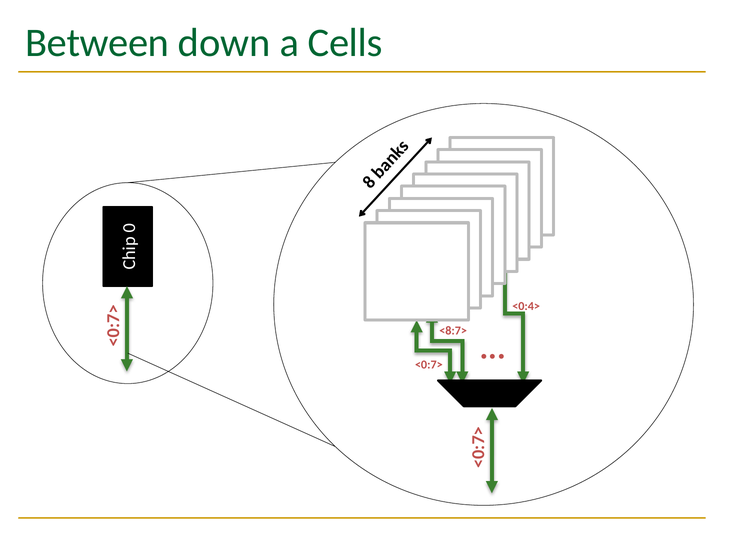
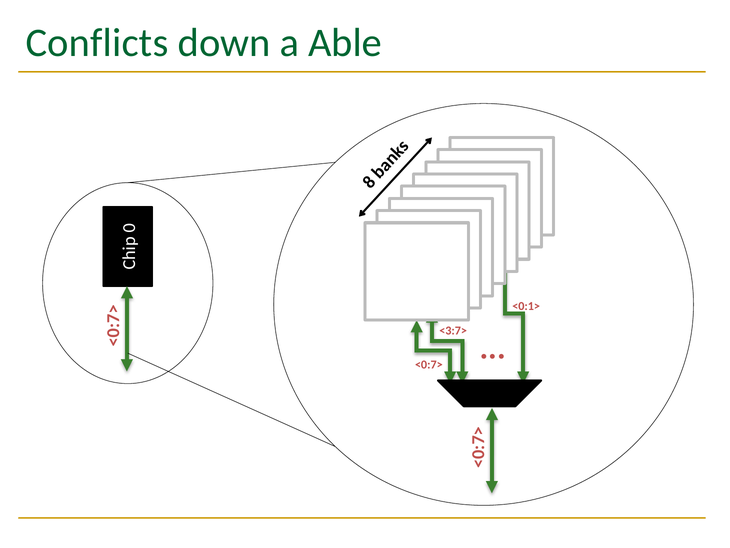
Between: Between -> Conflicts
Cells: Cells -> Able
<0:4>: <0:4> -> <0:1>
<8:7>: <8:7> -> <3:7>
